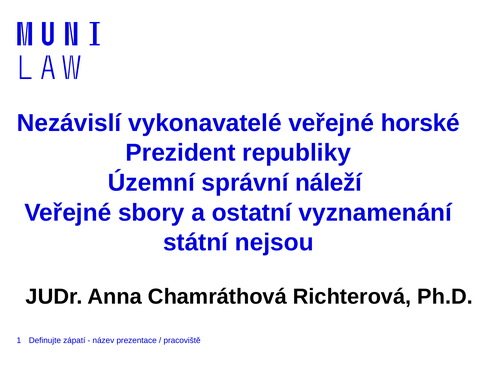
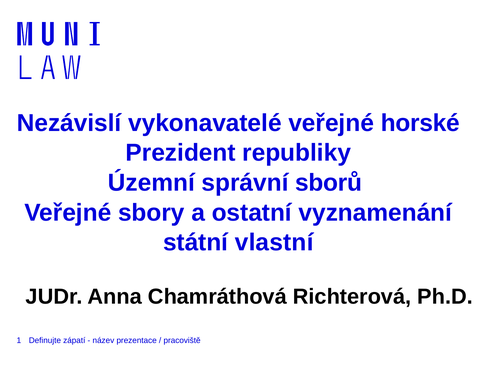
náleží: náleží -> sborů
nejsou: nejsou -> vlastní
